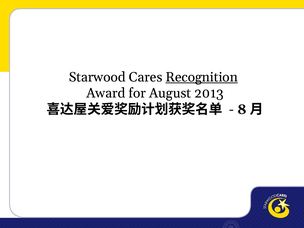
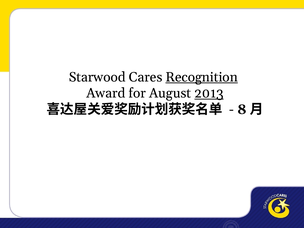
2013 underline: none -> present
